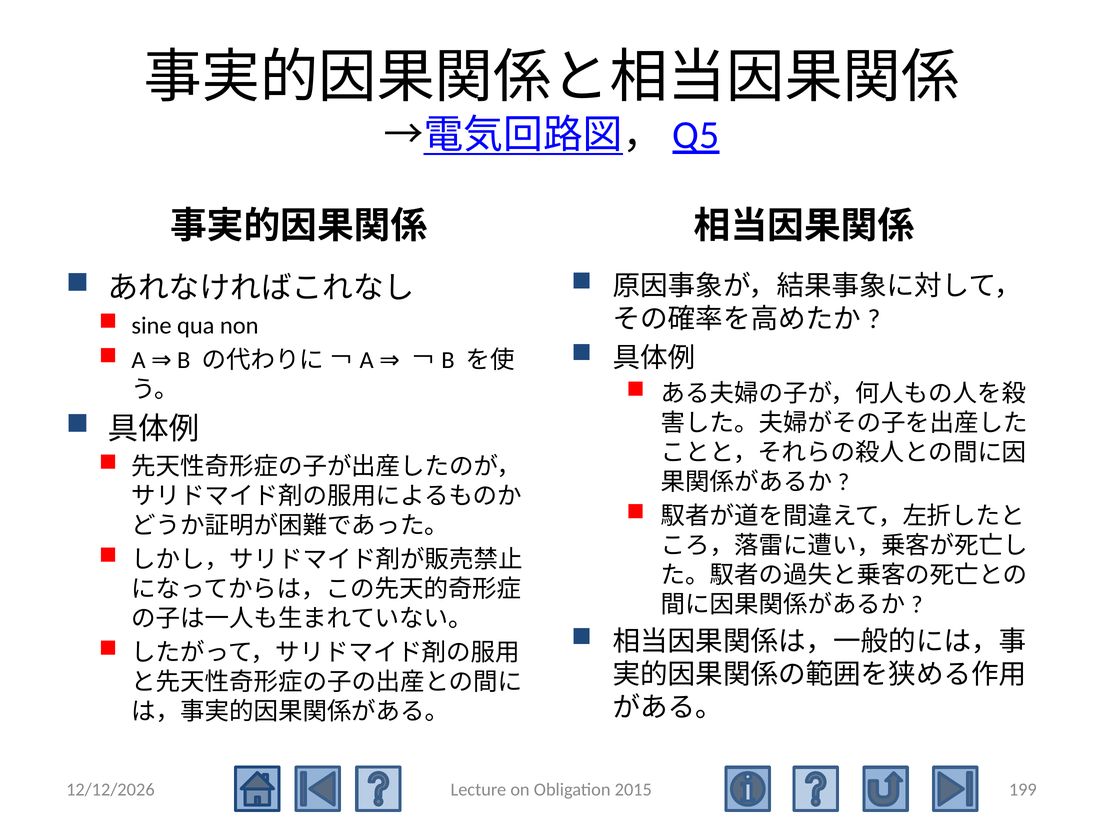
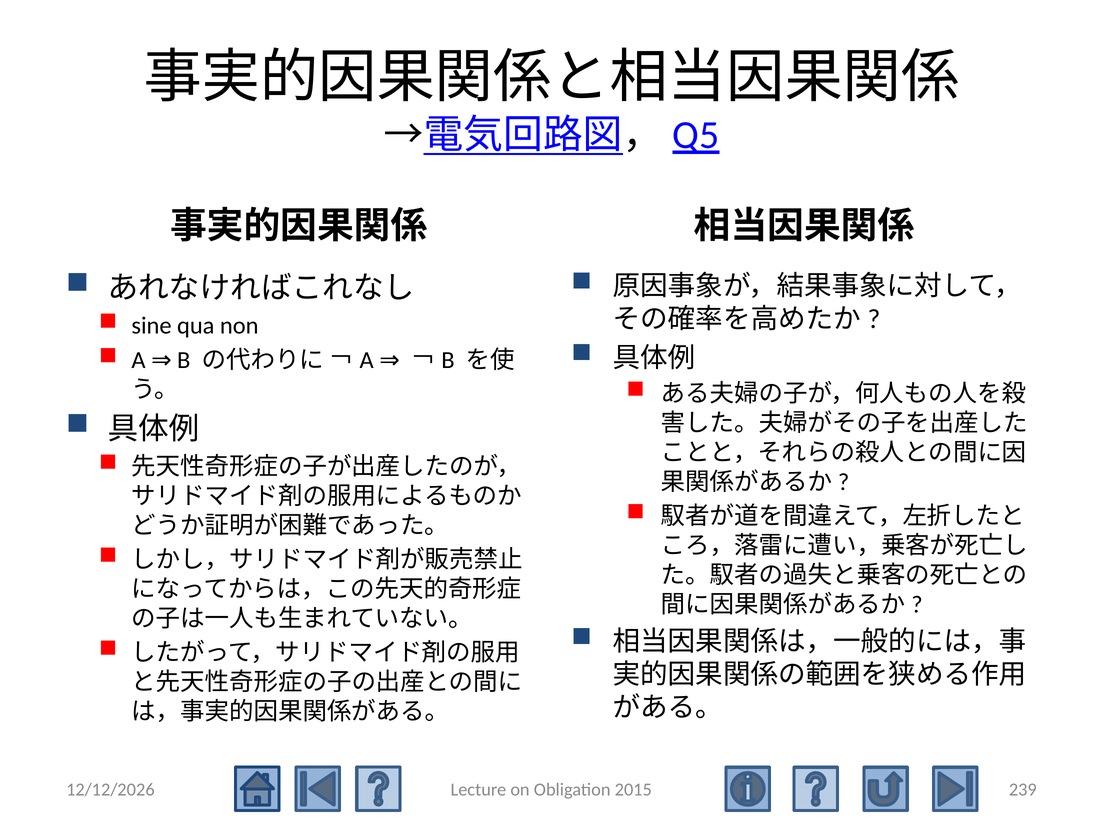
199: 199 -> 239
